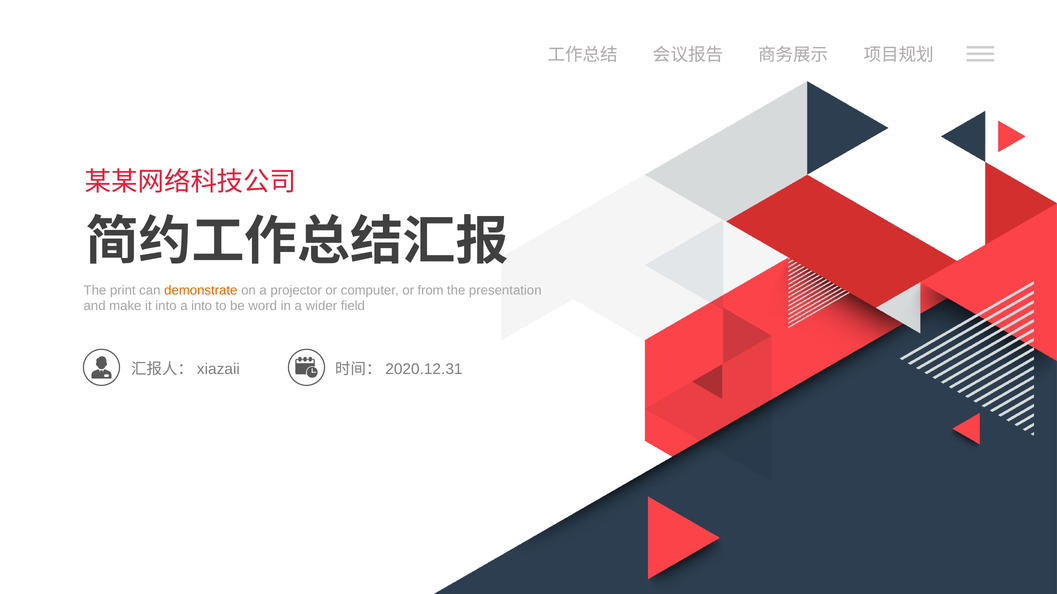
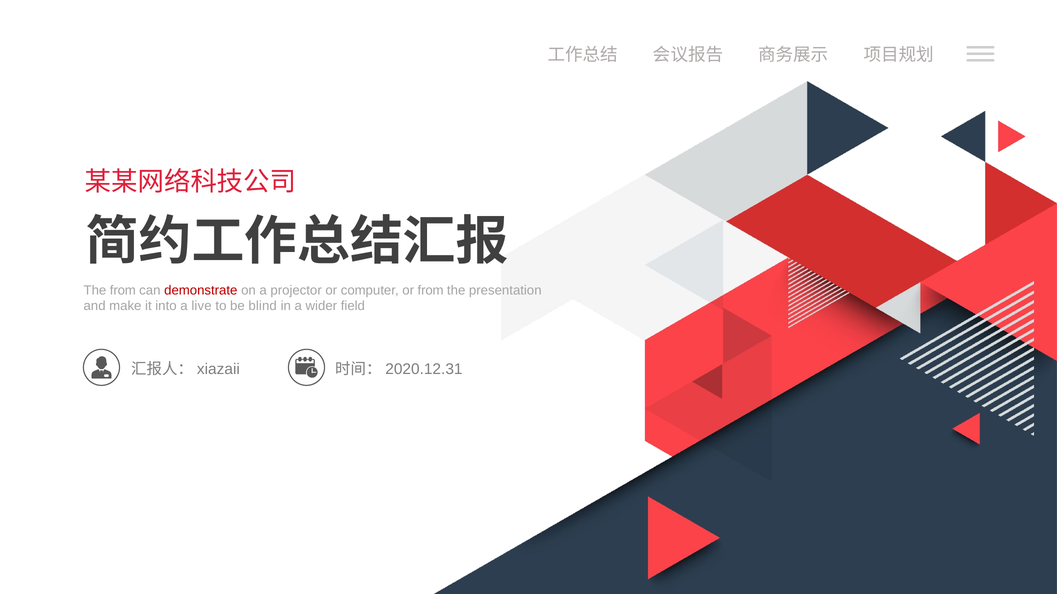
The print: print -> from
demonstrate colour: orange -> red
a into: into -> live
word: word -> blind
